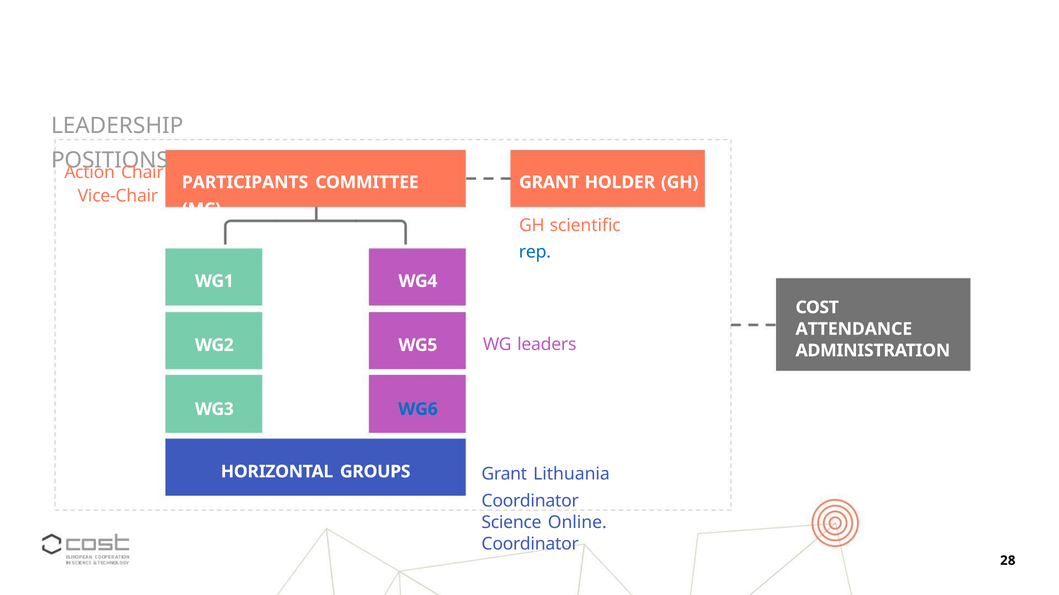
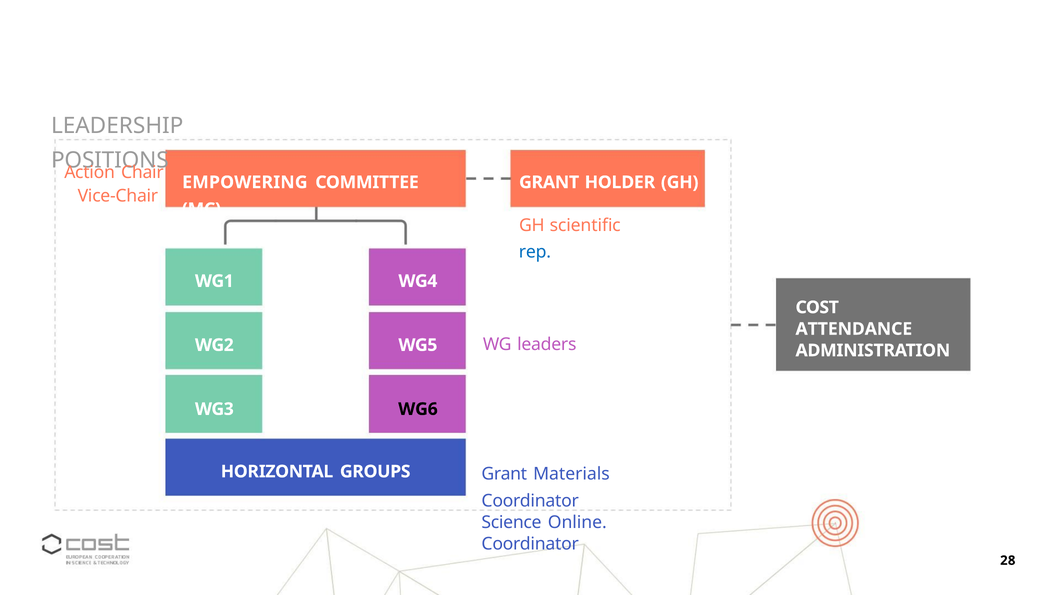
PARTICIPANTS: PARTICIPANTS -> EMPOWERING
WG6 colour: blue -> black
Lithuania: Lithuania -> Materials
